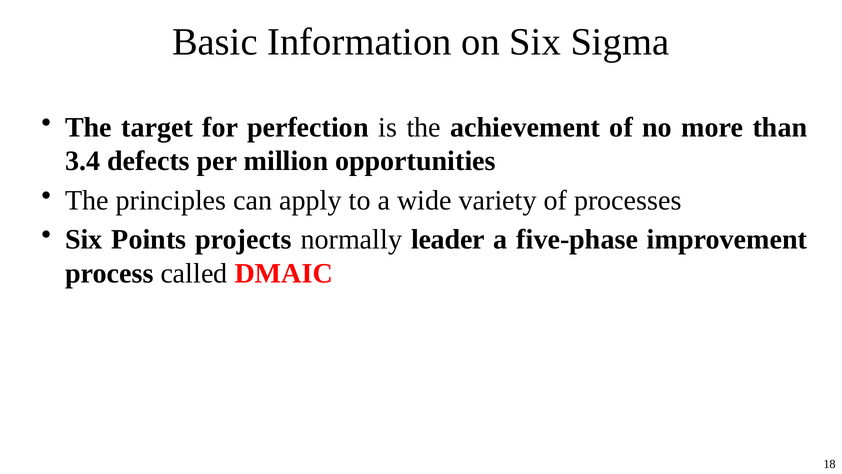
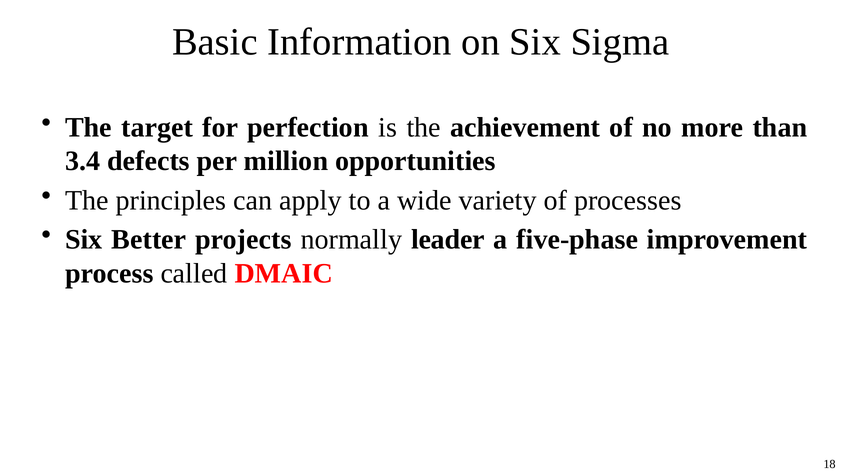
Points: Points -> Better
